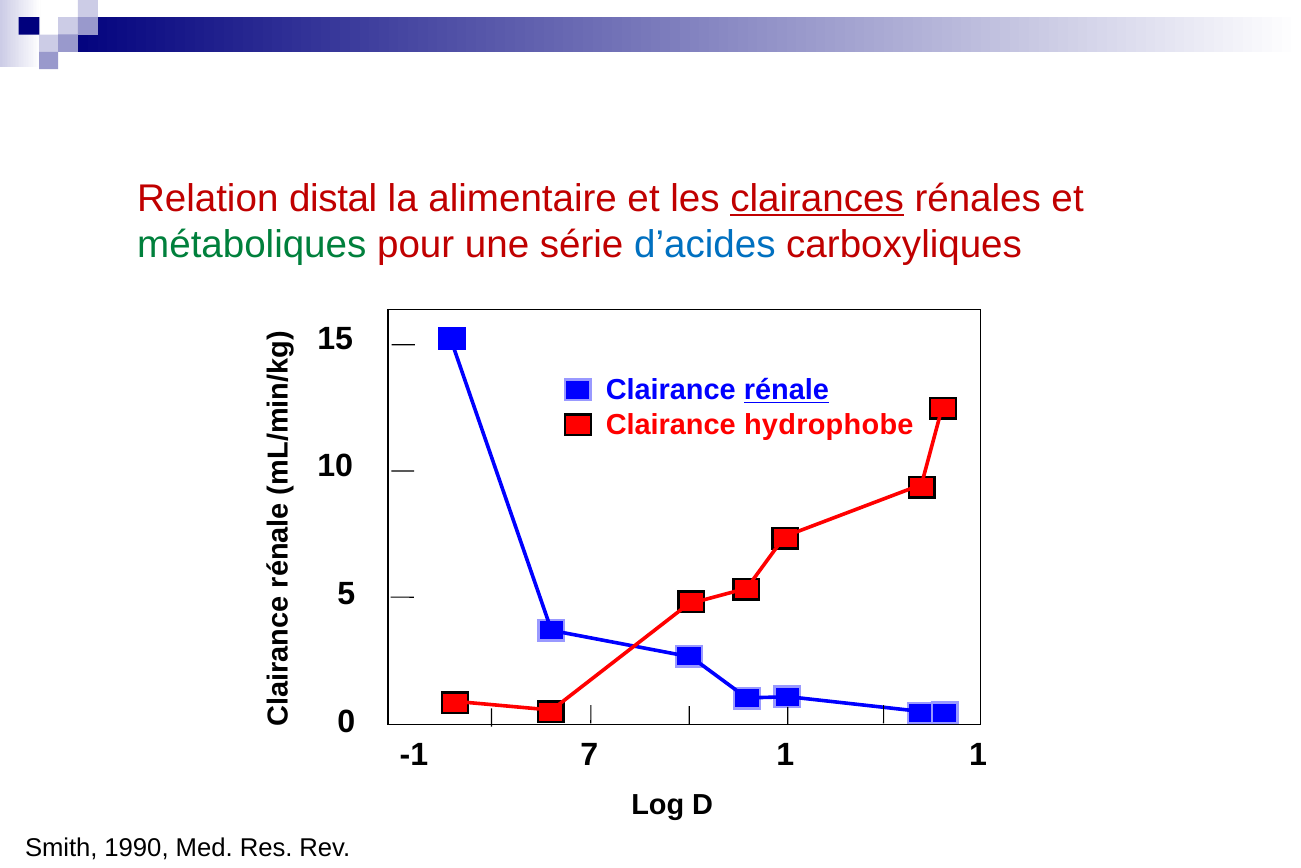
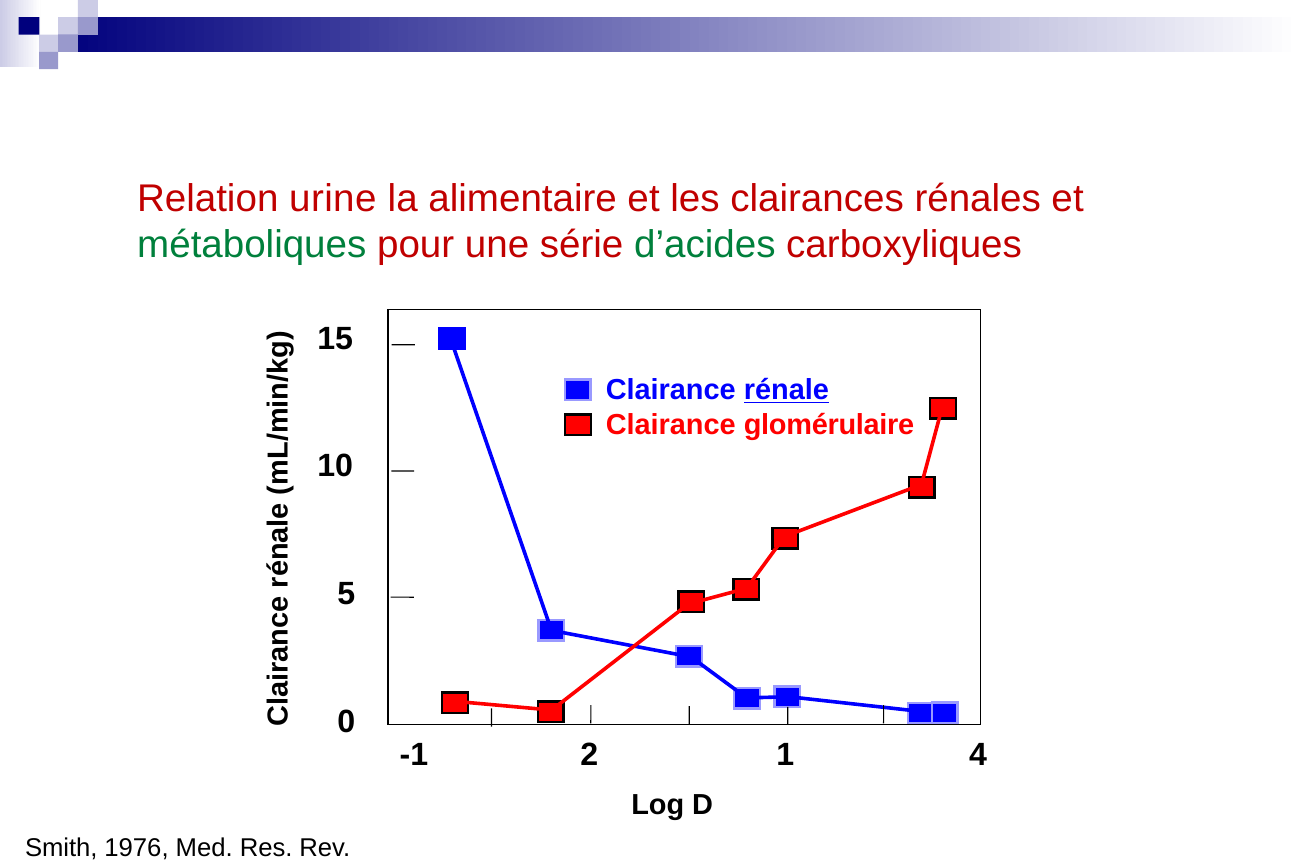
distal: distal -> urine
clairances underline: present -> none
d’acides colour: blue -> green
hydrophobe: hydrophobe -> glomérulaire
7: 7 -> 2
1 1: 1 -> 4
1990: 1990 -> 1976
